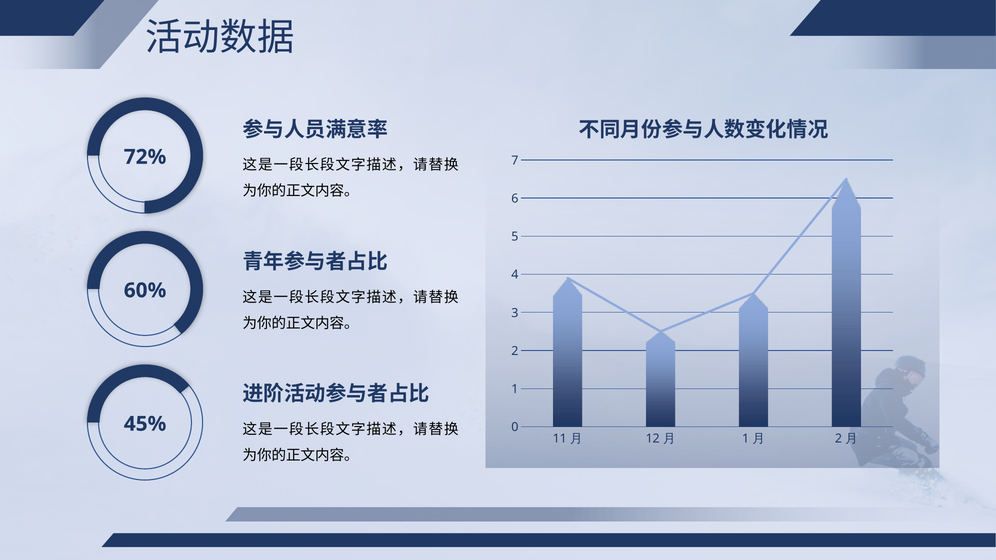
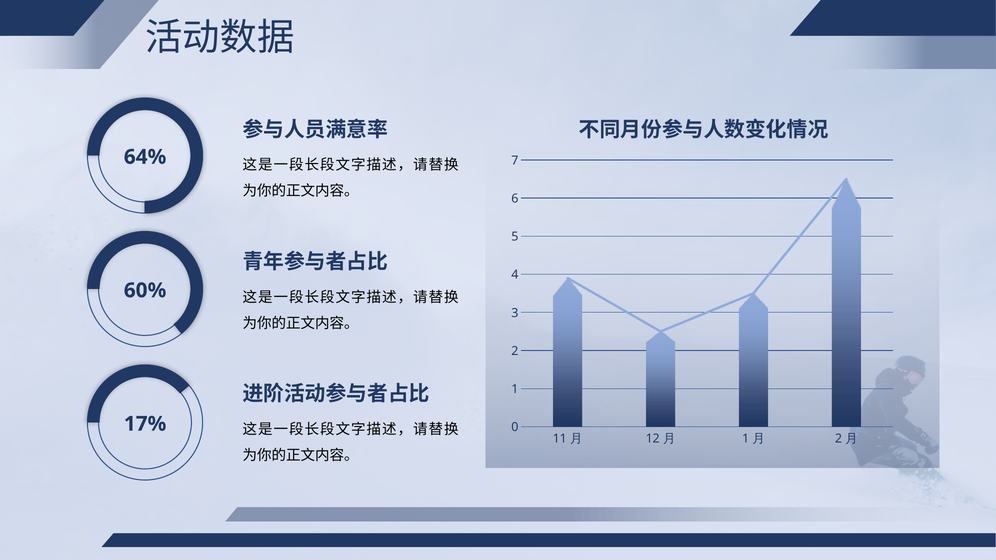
72%: 72% -> 64%
45%: 45% -> 17%
